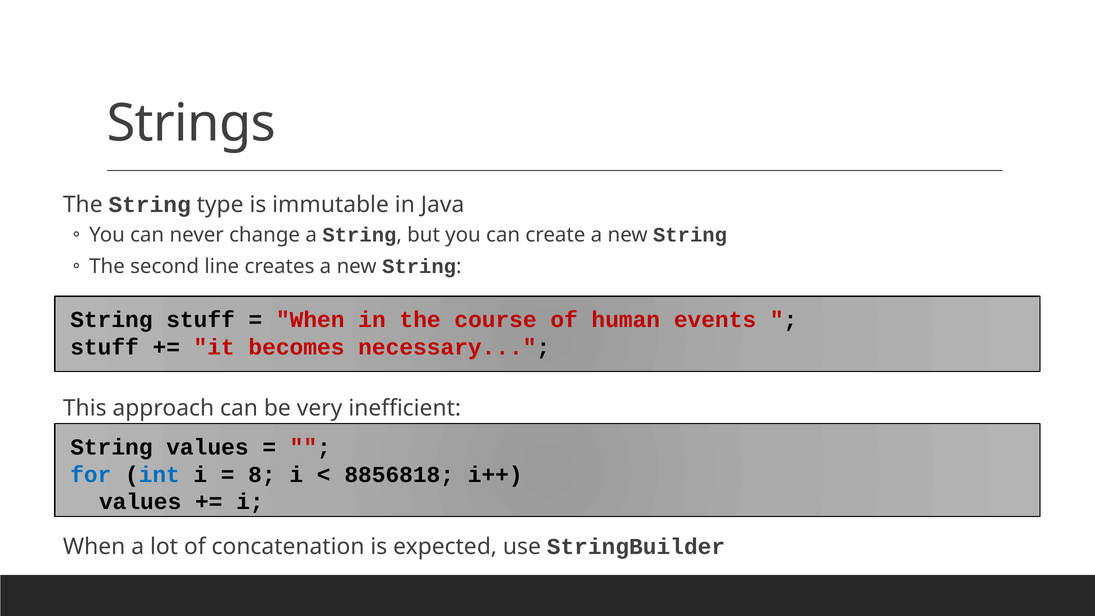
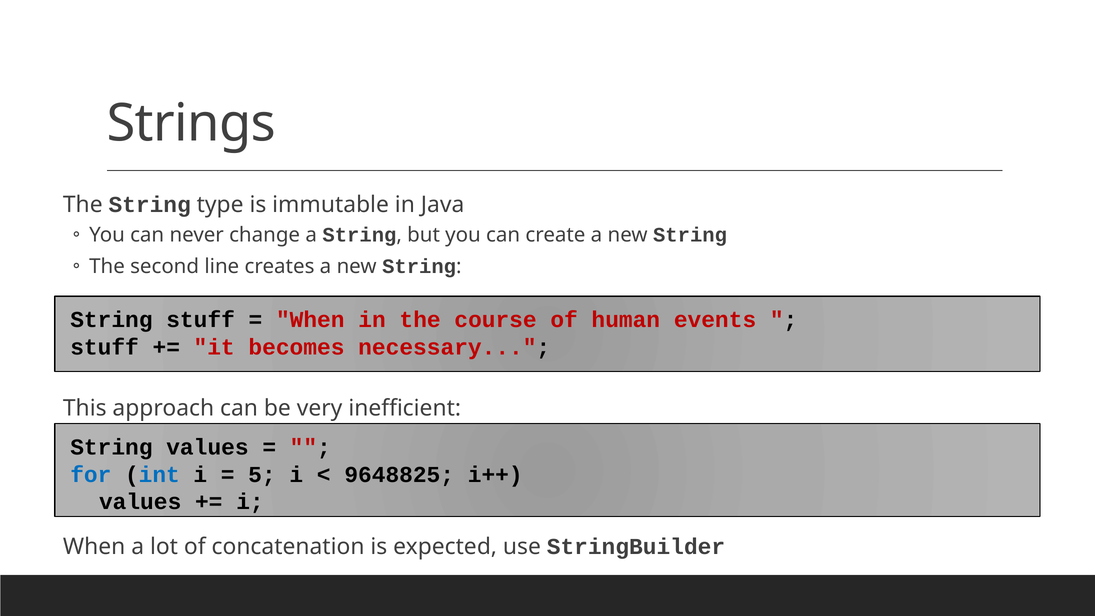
8: 8 -> 5
8856818: 8856818 -> 9648825
